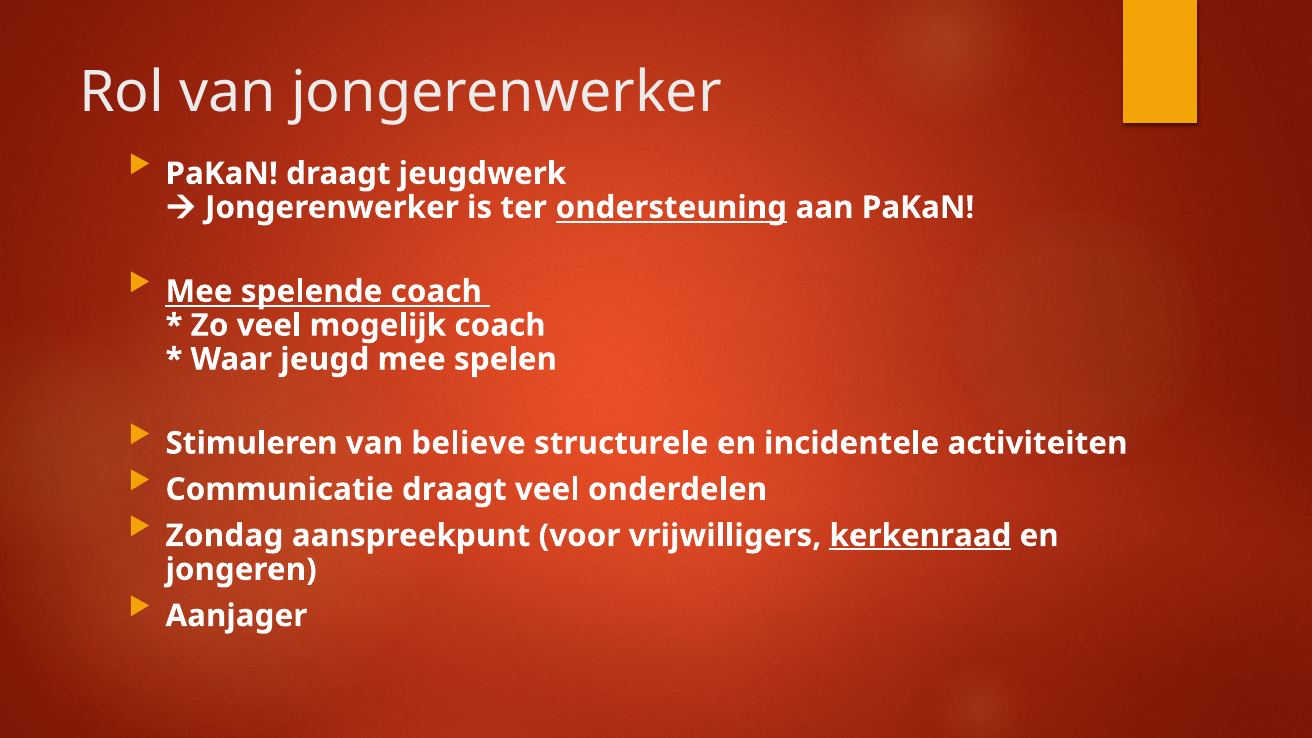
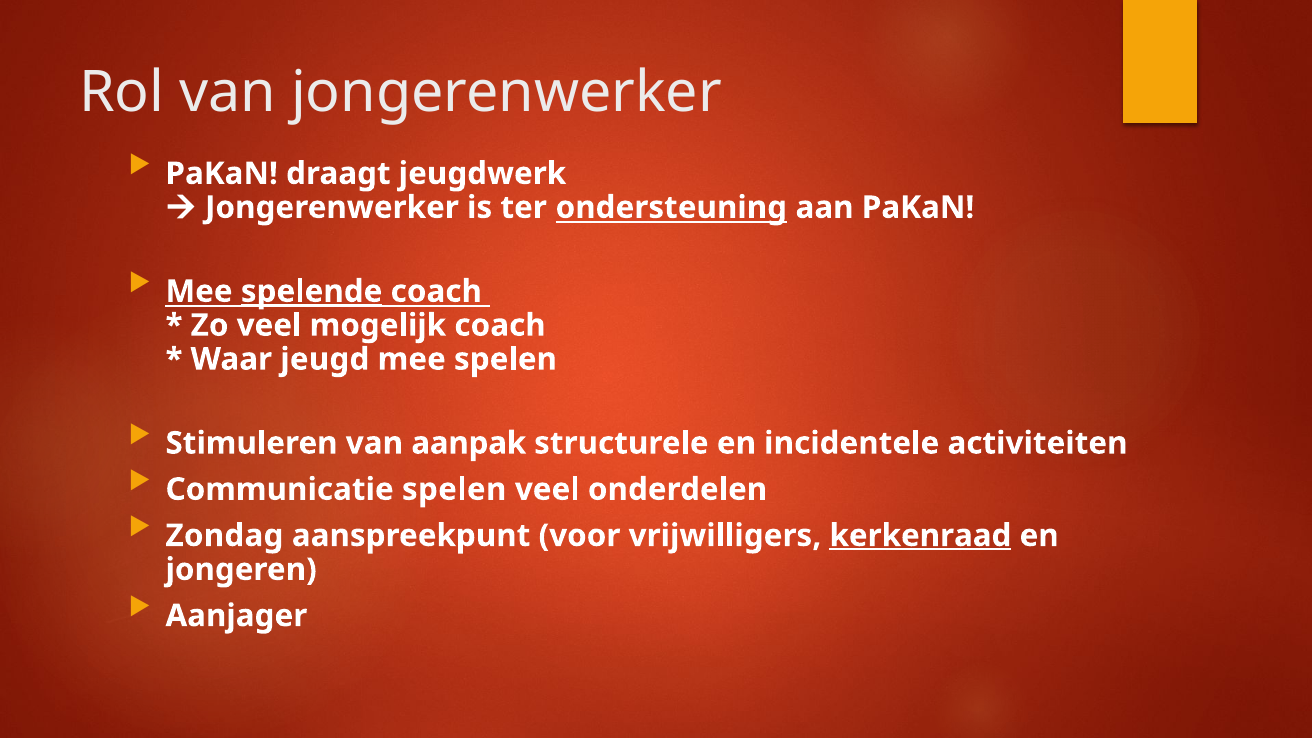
spelende underline: none -> present
believe: believe -> aanpak
Communicatie draagt: draagt -> spelen
